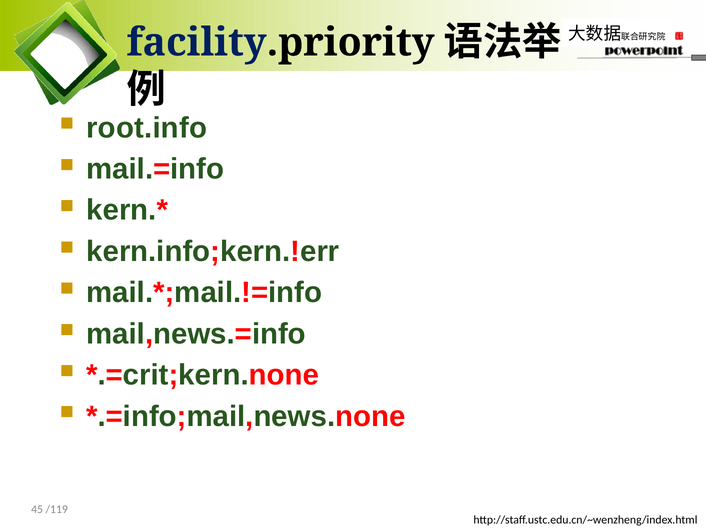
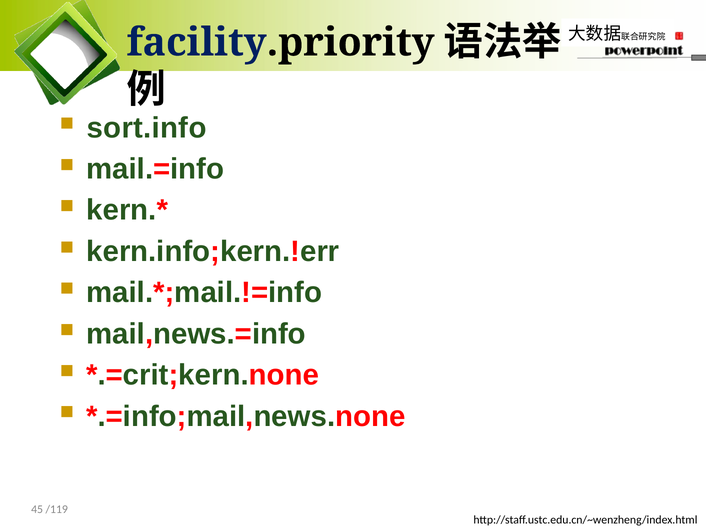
root.info: root.info -> sort.info
